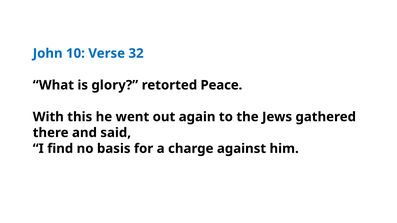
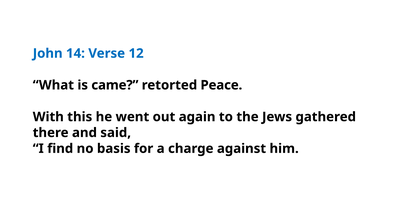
10: 10 -> 14
32: 32 -> 12
glory: glory -> came
